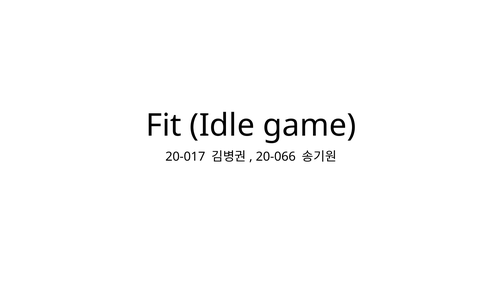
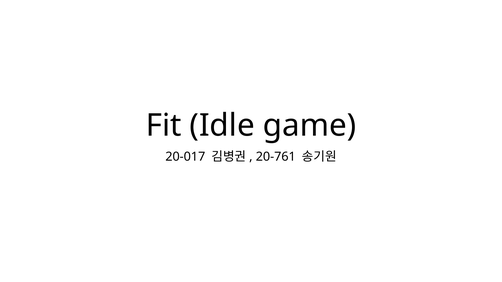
20-066: 20-066 -> 20-761
